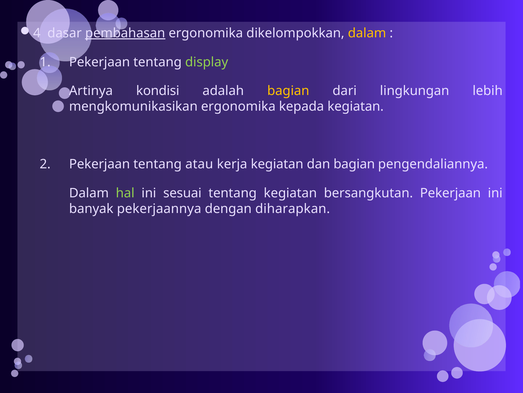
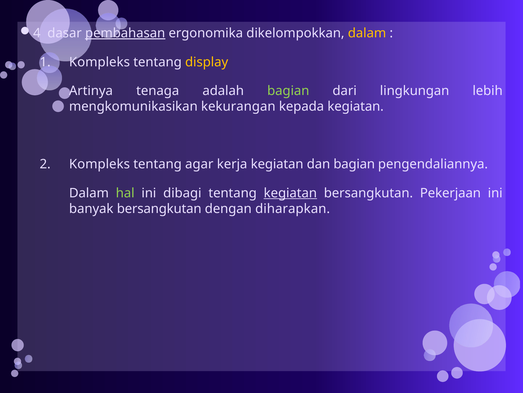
Pekerjaan at (100, 62): Pekerjaan -> Kompleks
display colour: light green -> yellow
kondisi: kondisi -> tenaga
bagian at (288, 91) colour: yellow -> light green
mengkomunikasikan ergonomika: ergonomika -> kekurangan
Pekerjaan at (100, 164): Pekerjaan -> Kompleks
atau: atau -> agar
sesuai: sesuai -> dibagi
kegiatan at (290, 193) underline: none -> present
banyak pekerjaannya: pekerjaannya -> bersangkutan
